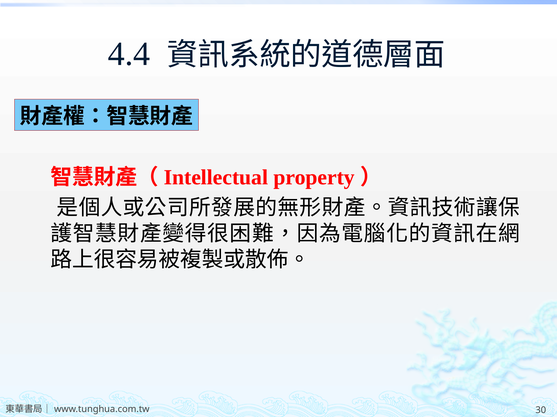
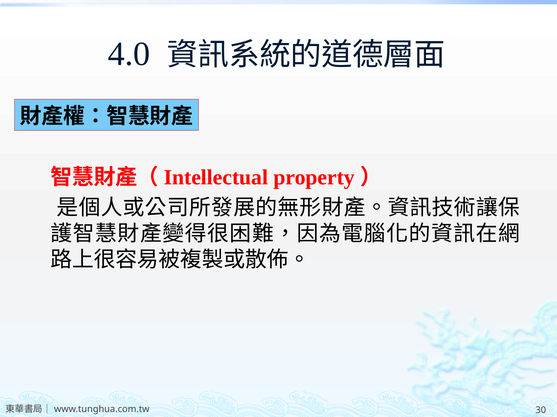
4.4: 4.4 -> 4.0
